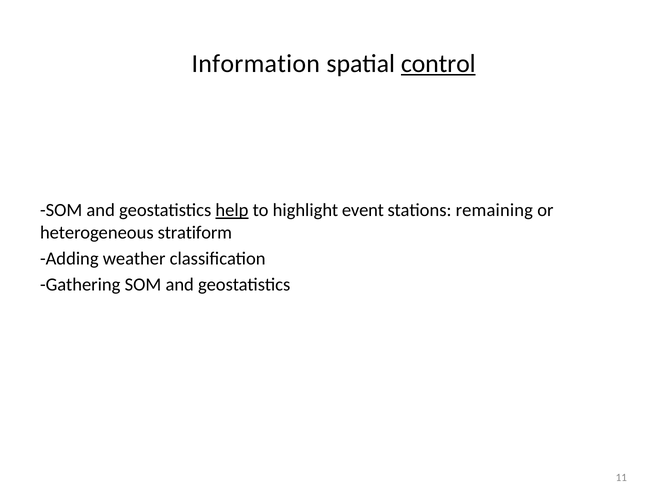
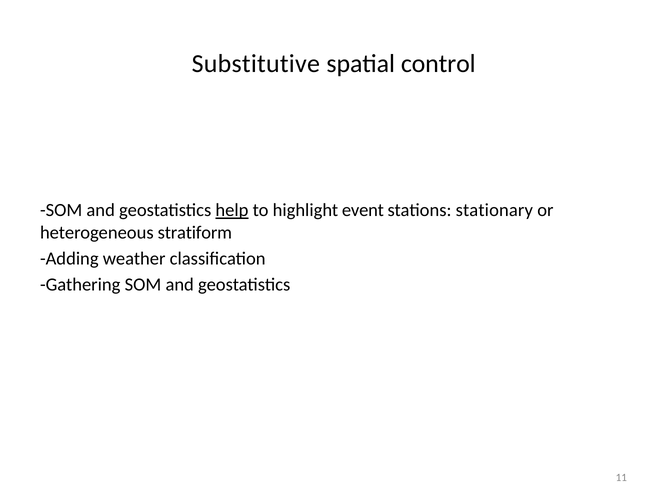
Information: Information -> Substitutive
control underline: present -> none
remaining: remaining -> stationary
